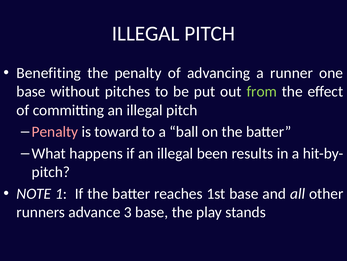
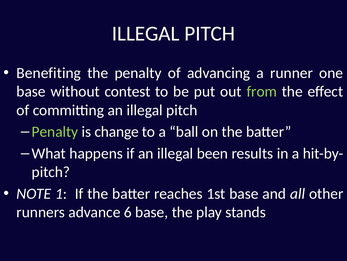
pitches: pitches -> contest
Penalty at (55, 131) colour: pink -> light green
toward: toward -> change
3: 3 -> 6
